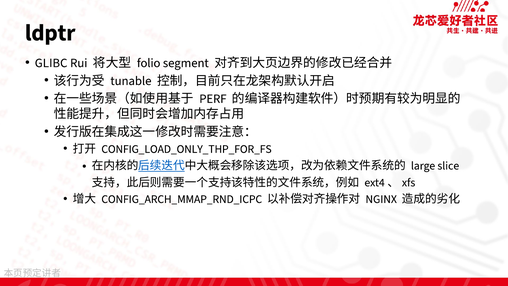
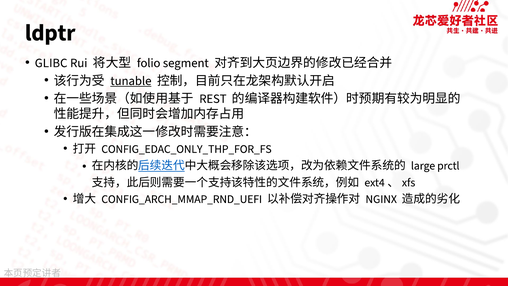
tunable underline: none -> present
PERF: PERF -> REST
CONFIG_LOAD_ONLY_THP_FOR_FS: CONFIG_LOAD_ONLY_THP_FOR_FS -> CONFIG_EDAC_ONLY_THP_FOR_FS
slice: slice -> prctl
CONFIG_ARCH_MMAP_RND_ICPC: CONFIG_ARCH_MMAP_RND_ICPC -> CONFIG_ARCH_MMAP_RND_UEFI
